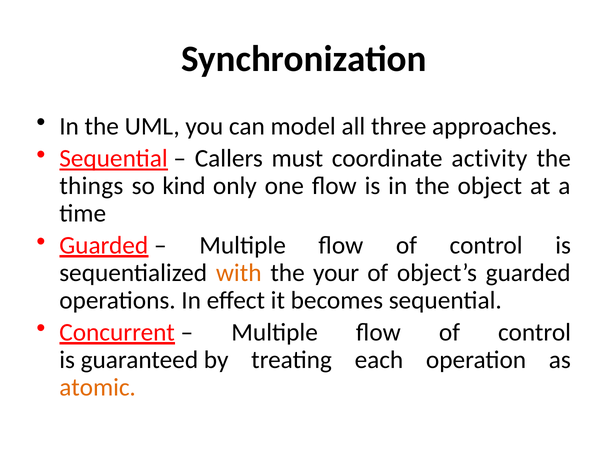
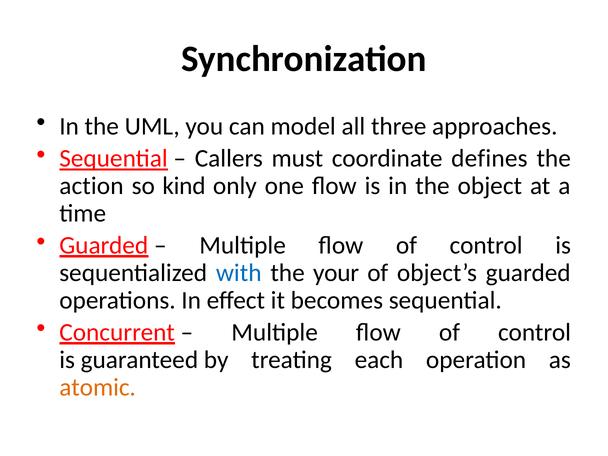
activity: activity -> defines
things: things -> action
with colour: orange -> blue
